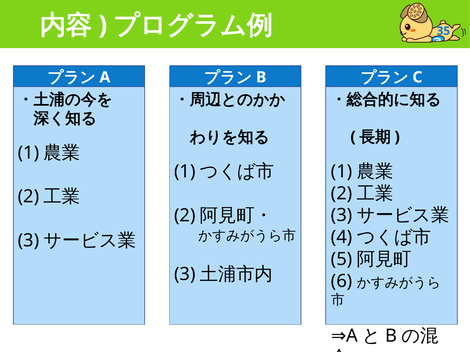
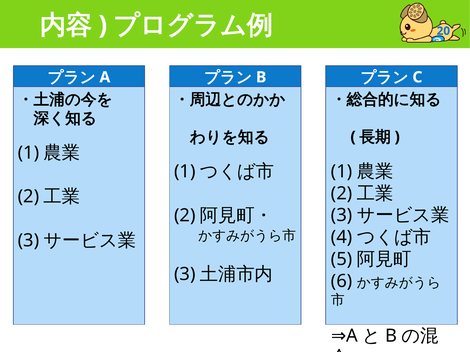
35: 35 -> 20
